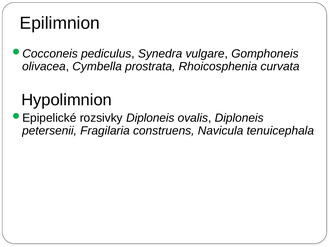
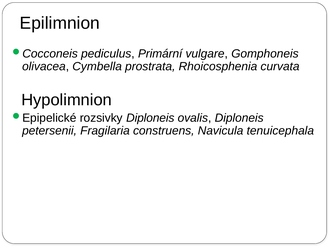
Synedra: Synedra -> Primární
